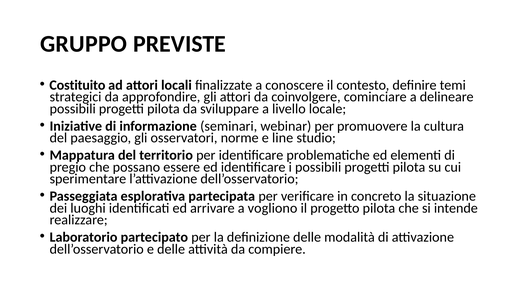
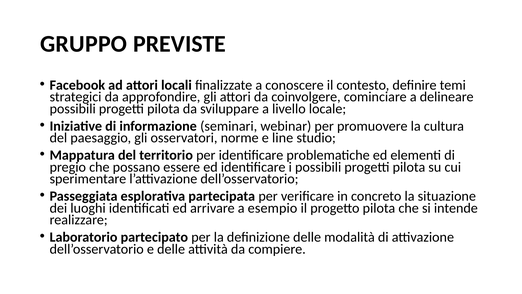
Costituito: Costituito -> Facebook
vogliono: vogliono -> esempio
